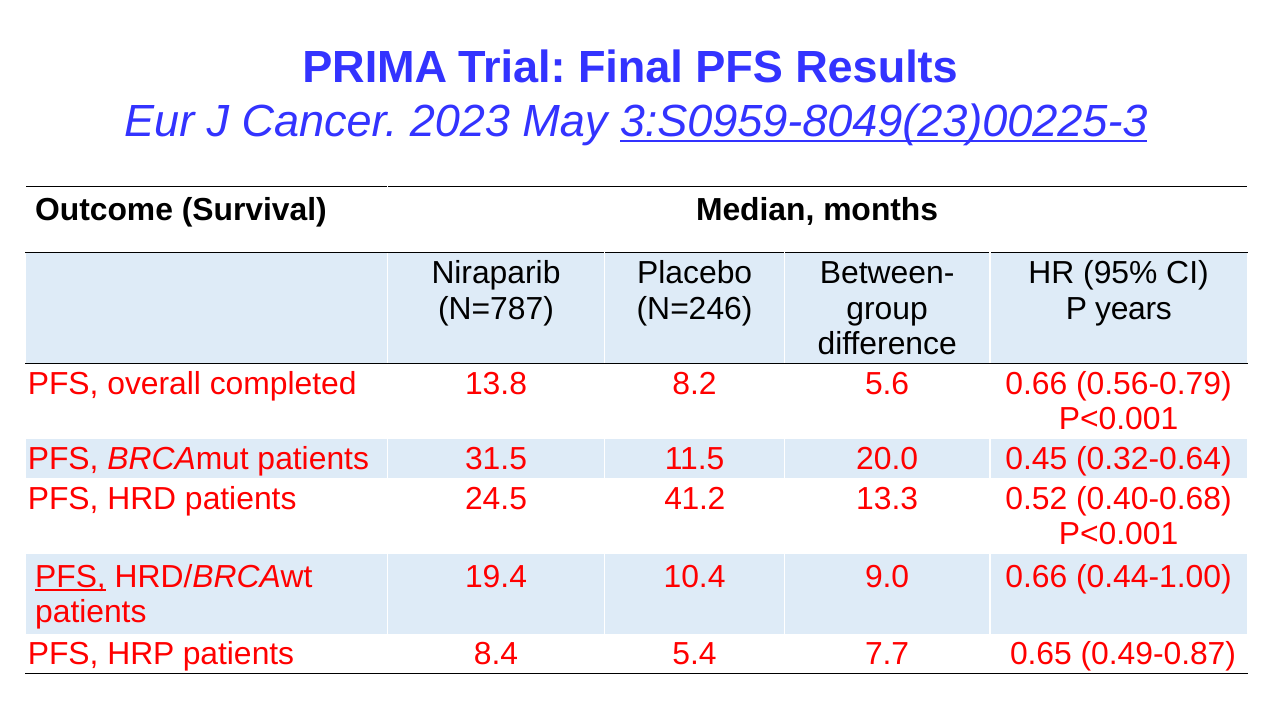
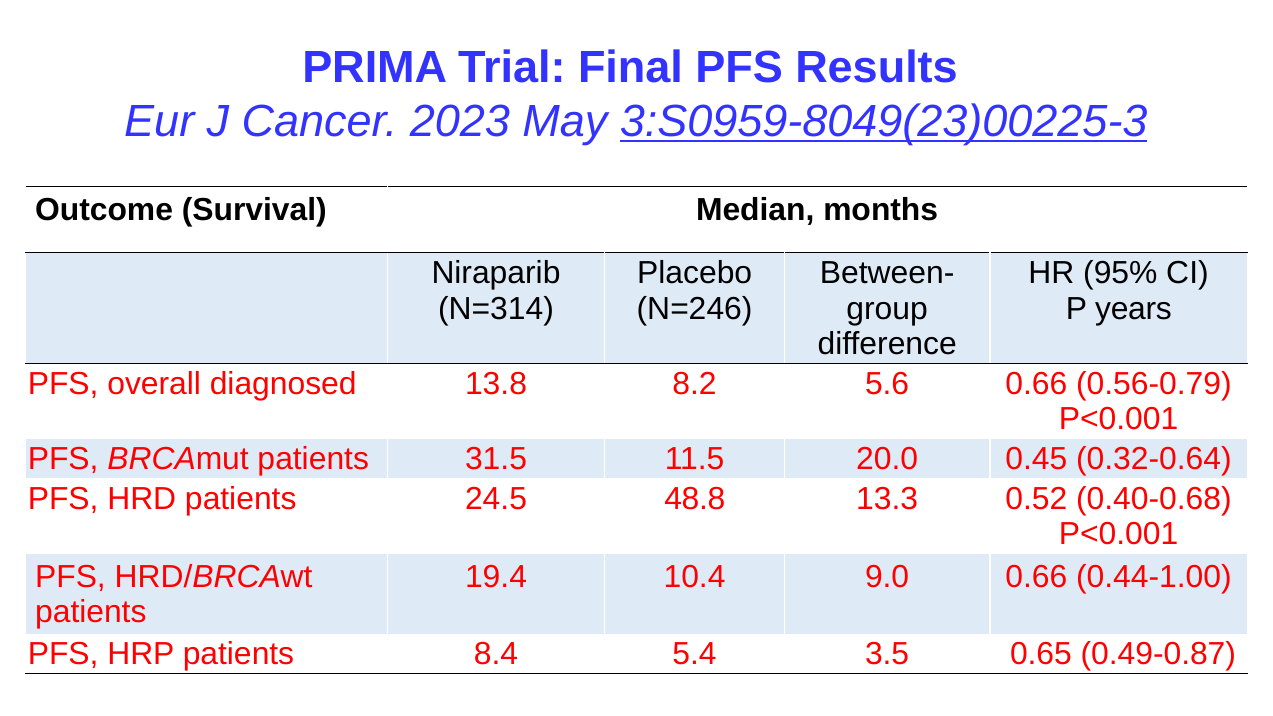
N=787: N=787 -> N=314
completed: completed -> diagnosed
41.2: 41.2 -> 48.8
PFS at (70, 577) underline: present -> none
7.7: 7.7 -> 3.5
